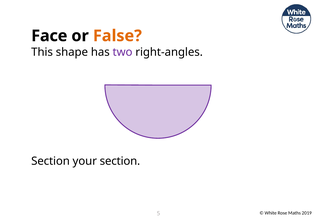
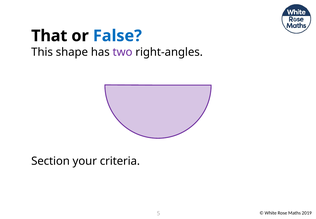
Face: Face -> That
False colour: orange -> blue
your section: section -> criteria
